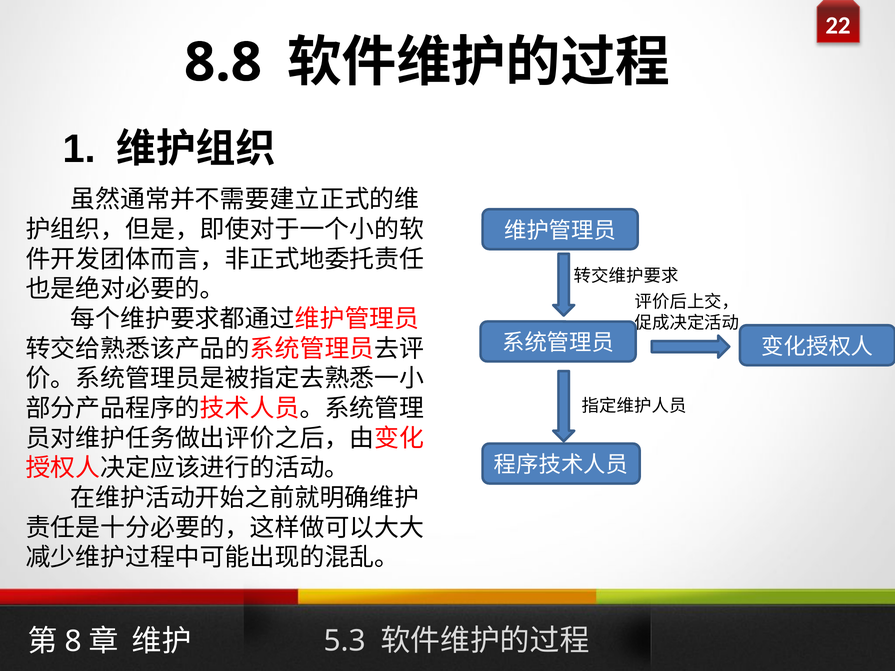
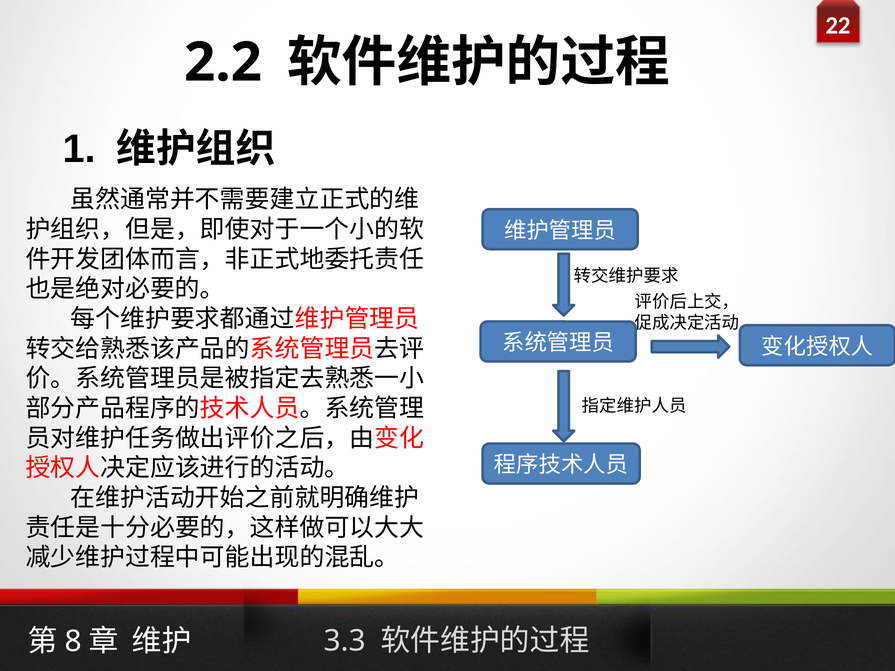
8.8: 8.8 -> 2.2
5.3: 5.3 -> 3.3
